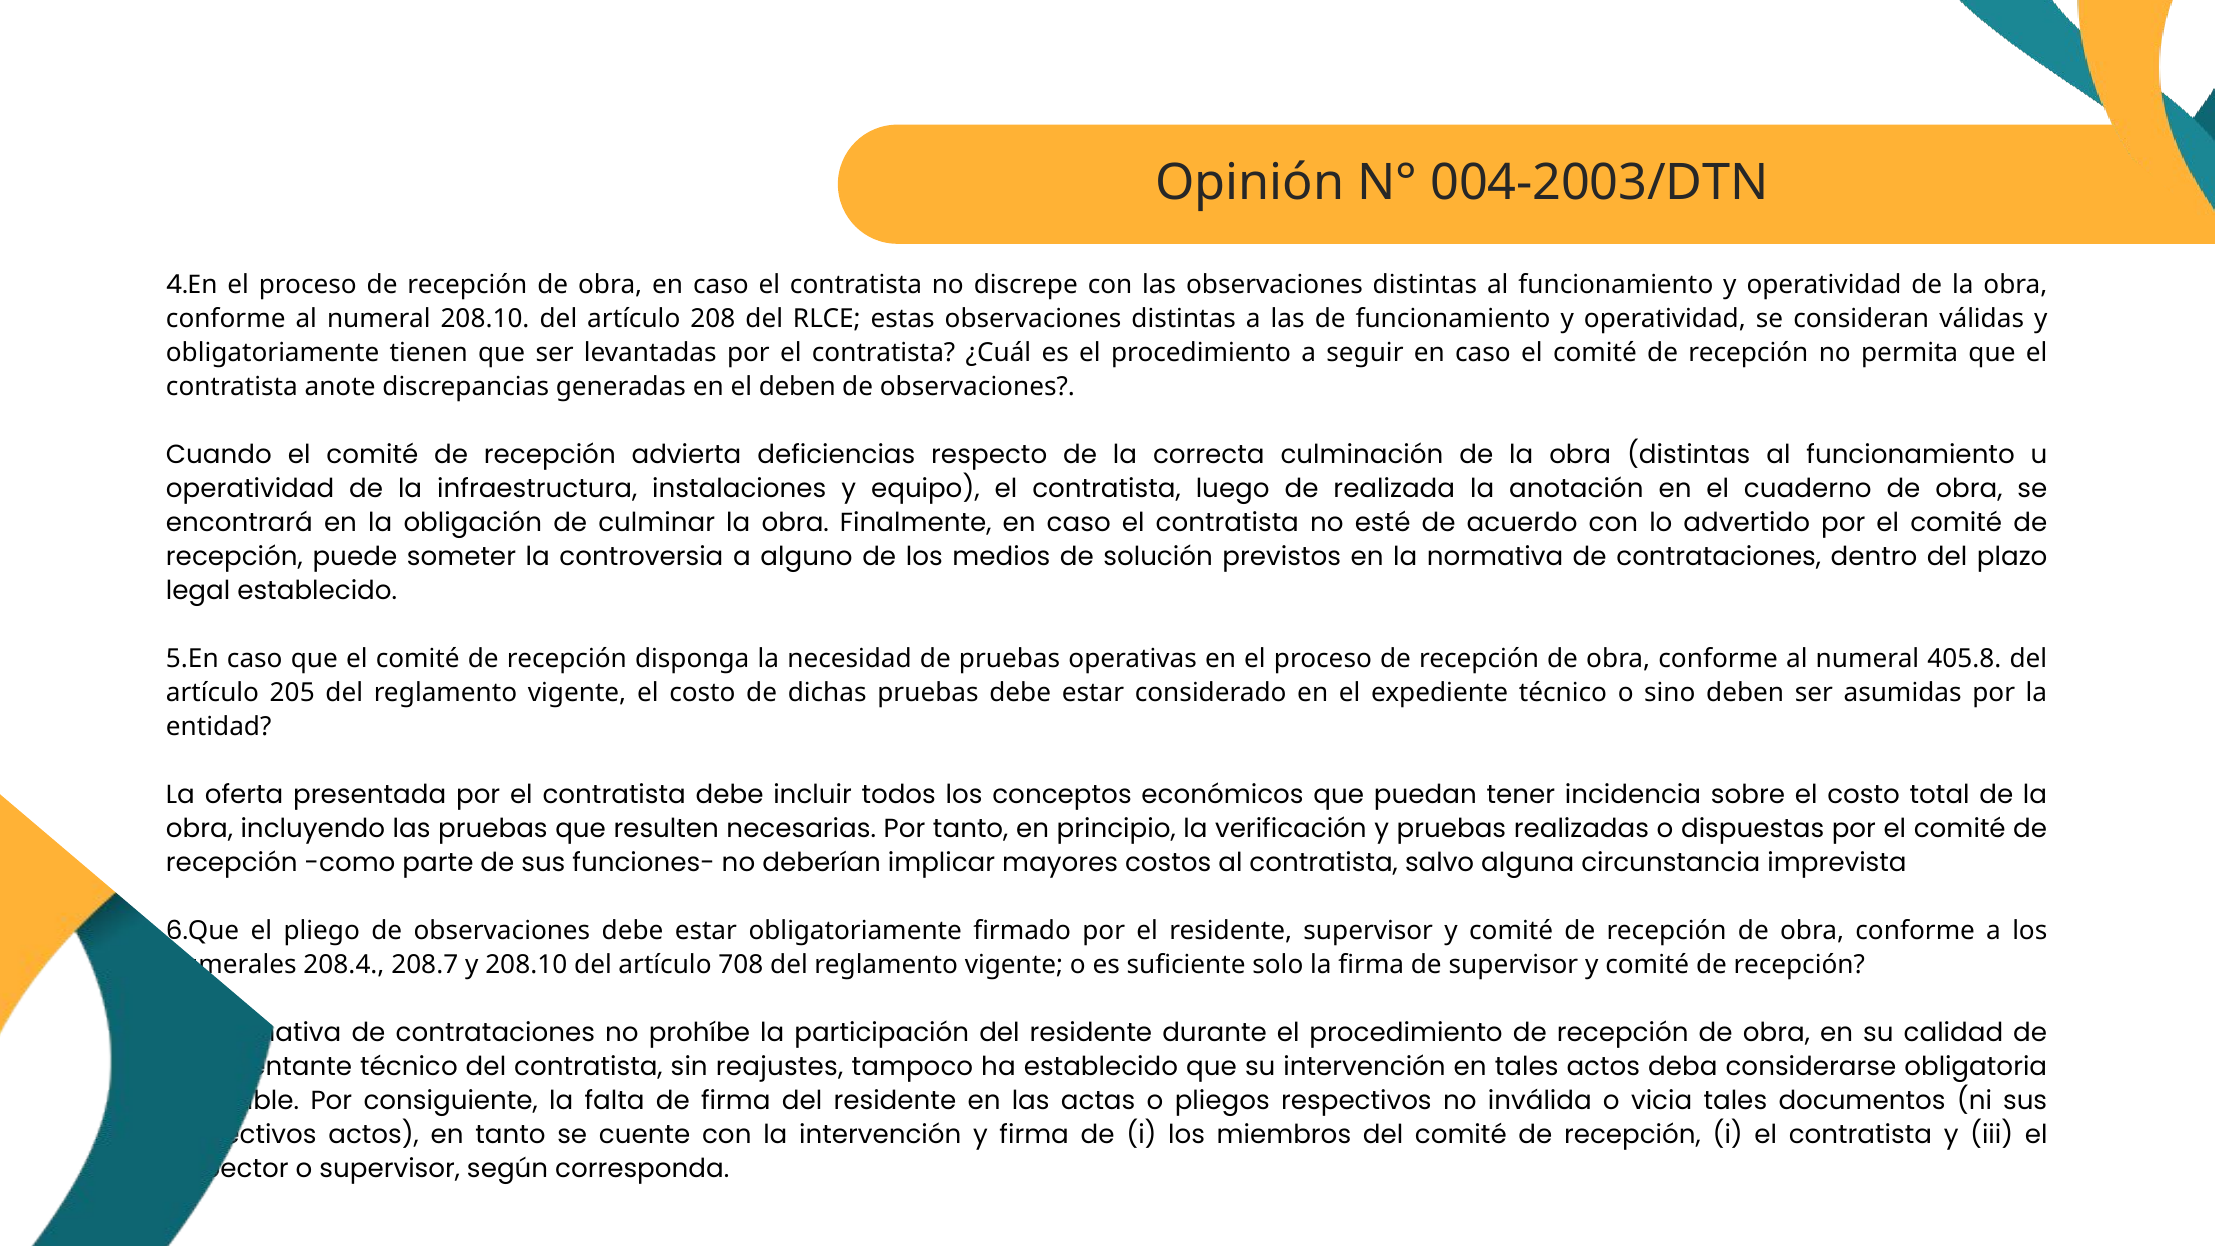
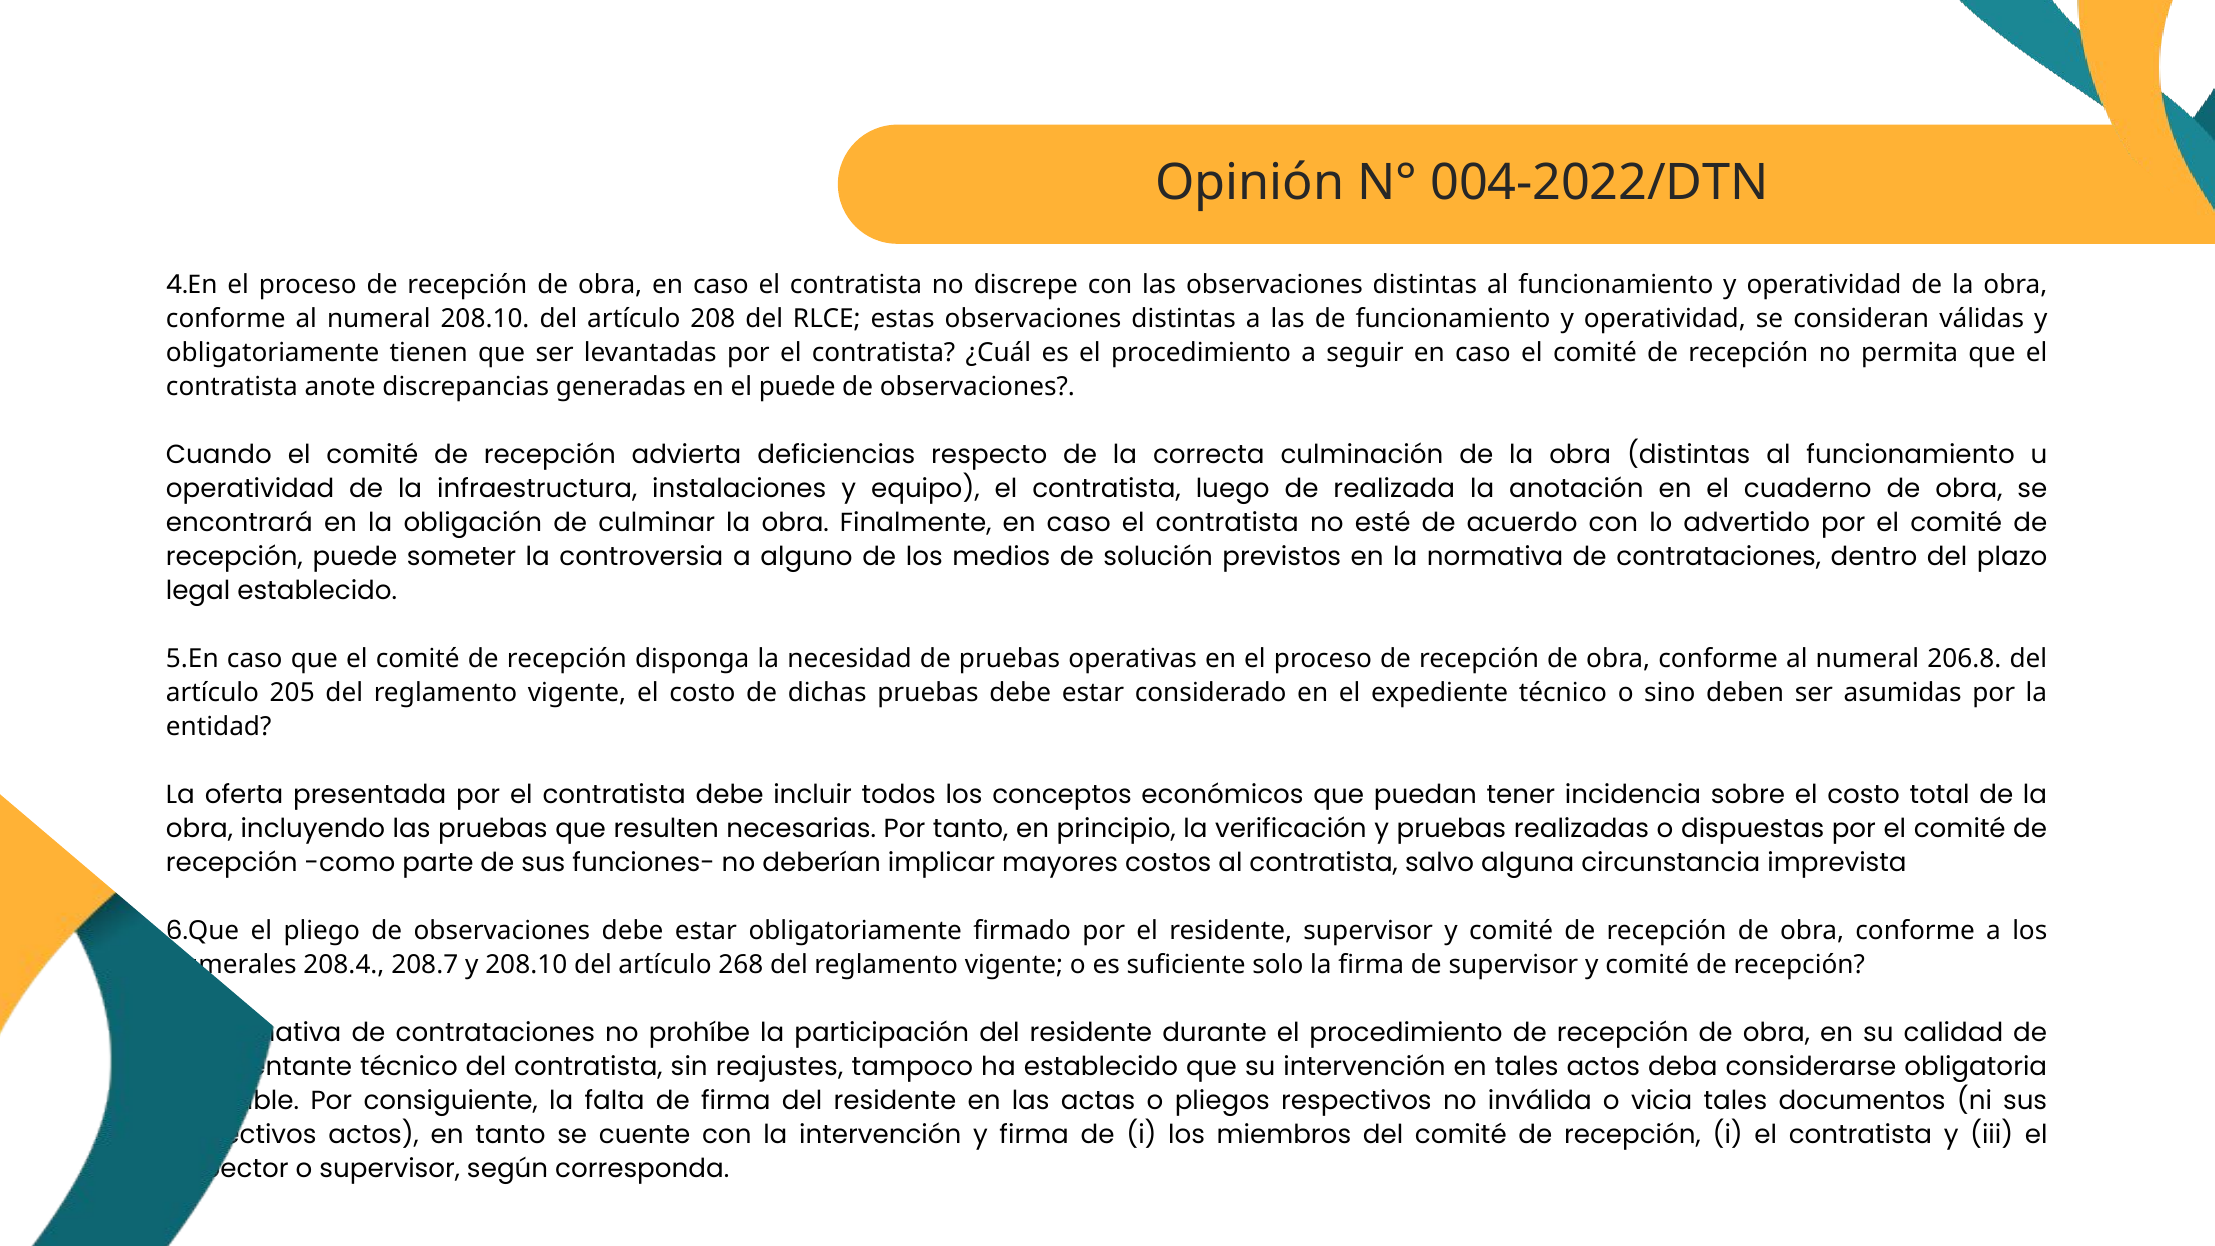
004-2003/DTN: 004-2003/DTN -> 004-2022/DTN
el deben: deben -> puede
405.8: 405.8 -> 206.8
708: 708 -> 268
